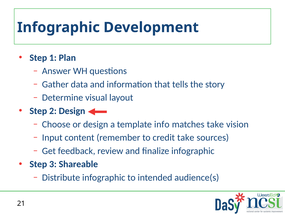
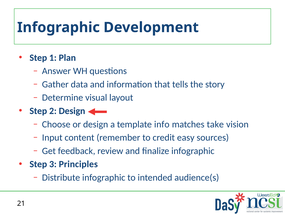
credit take: take -> easy
Shareable: Shareable -> Principles
